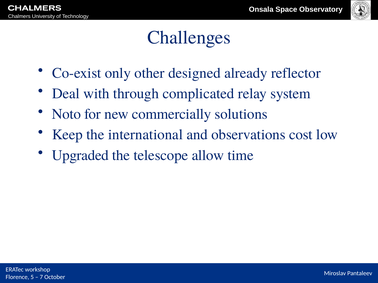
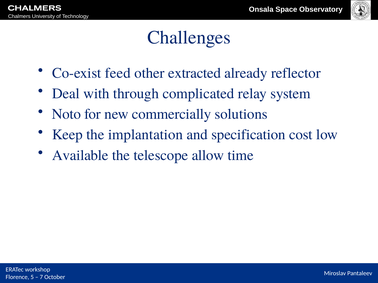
only: only -> feed
designed: designed -> extracted
international: international -> implantation
observations: observations -> specification
Upgraded: Upgraded -> Available
